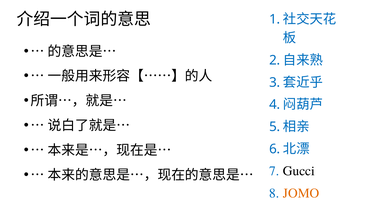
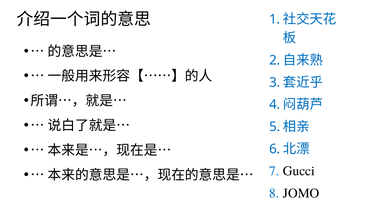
JOMO colour: orange -> black
